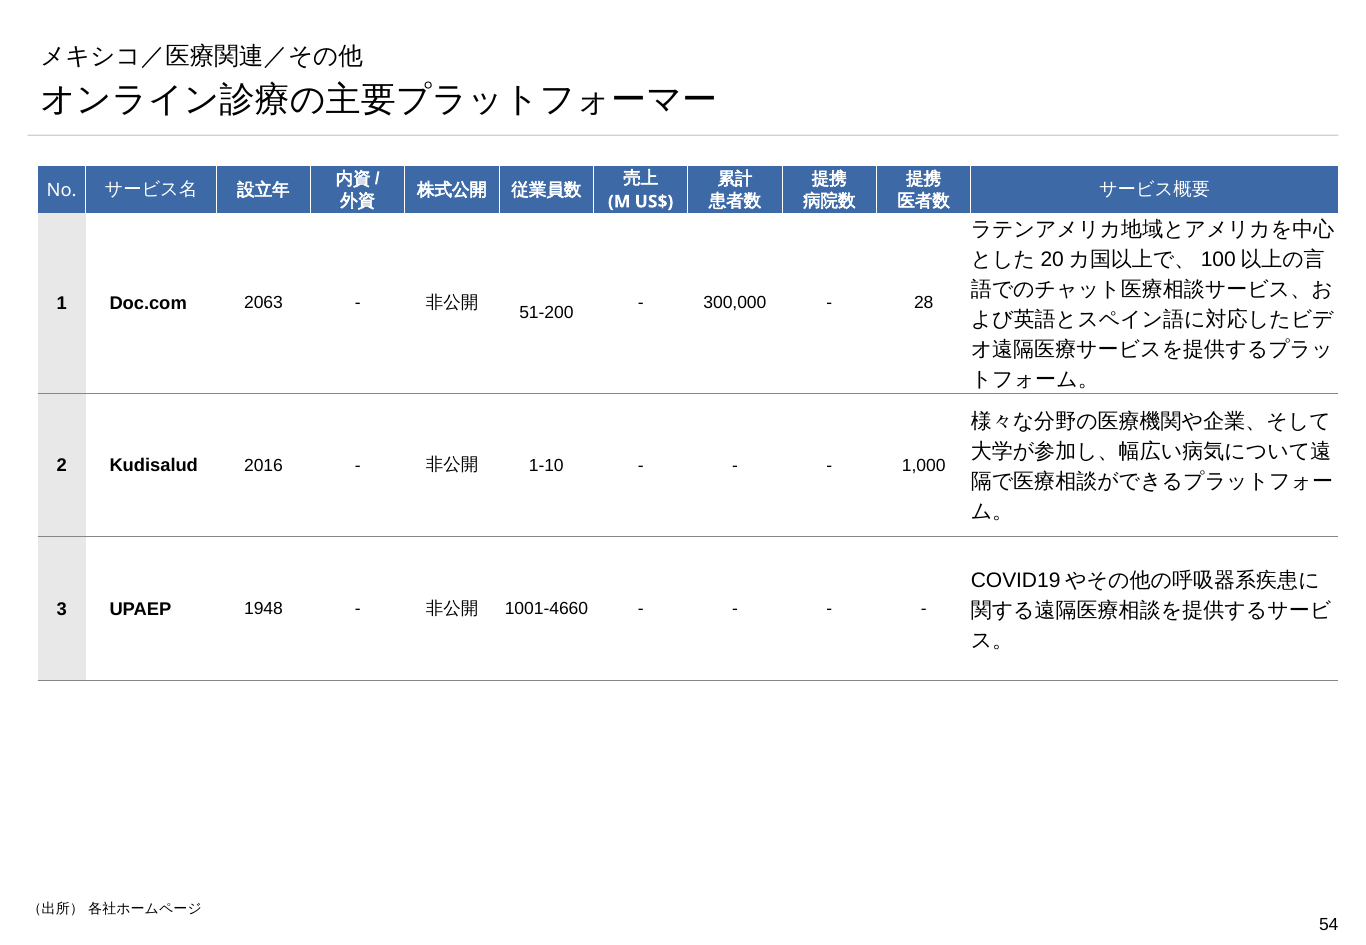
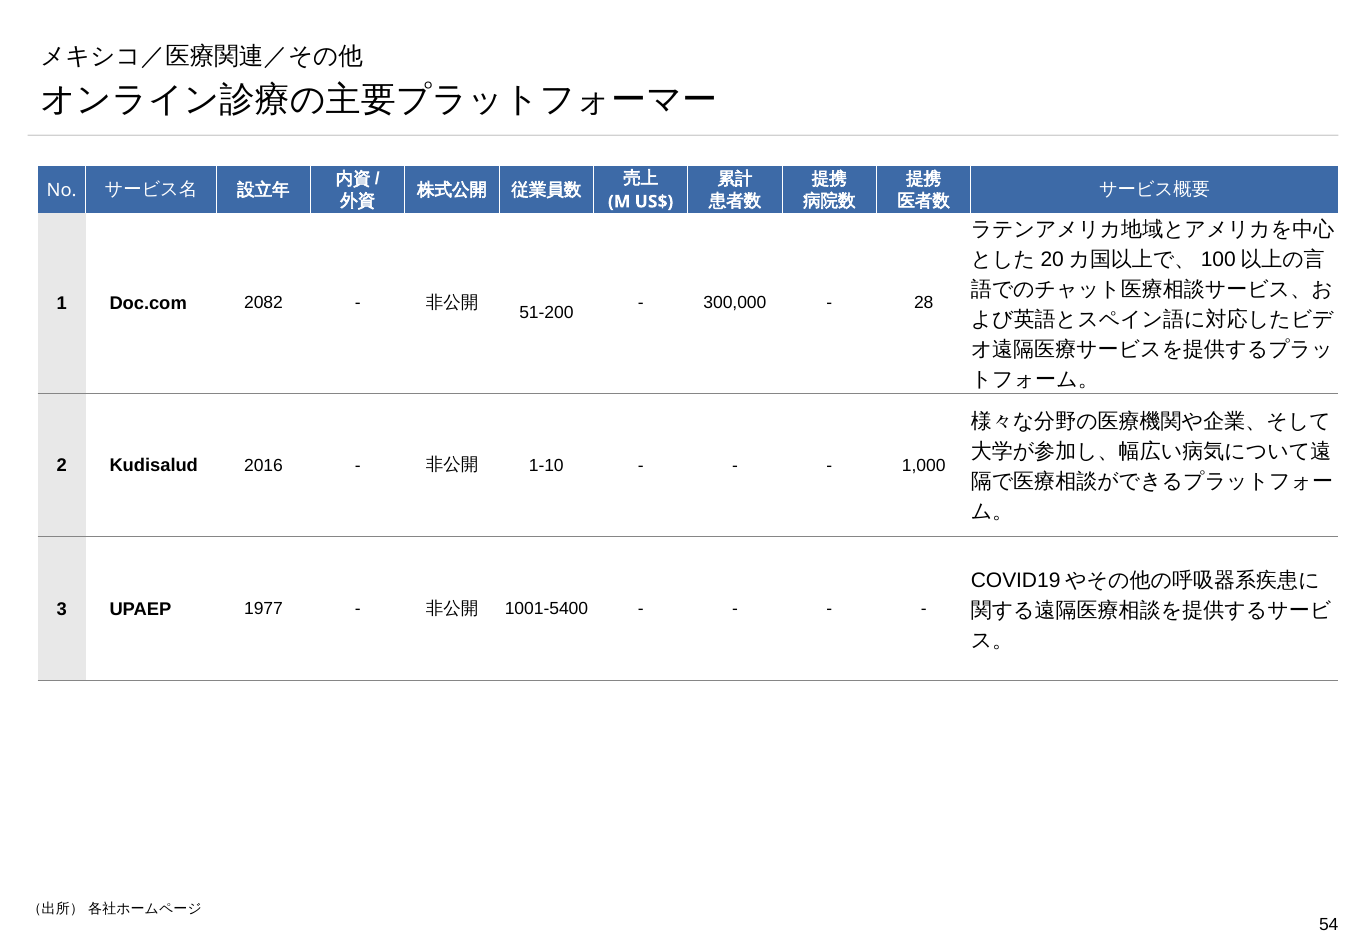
2063: 2063 -> 2082
1948: 1948 -> 1977
1001-4660: 1001-4660 -> 1001-5400
